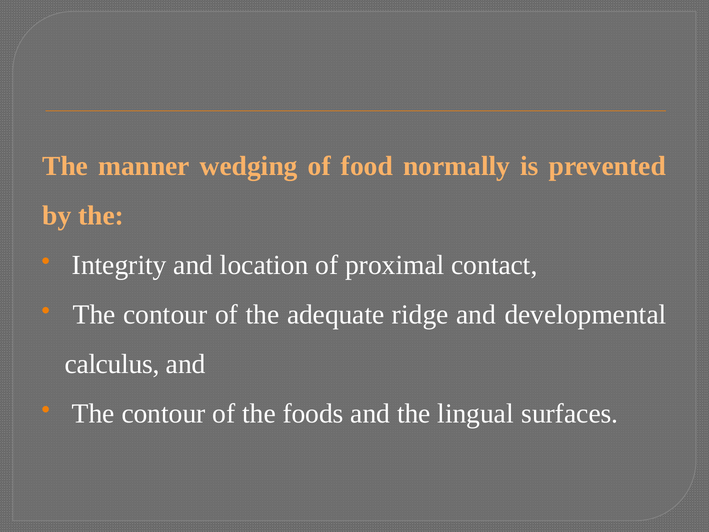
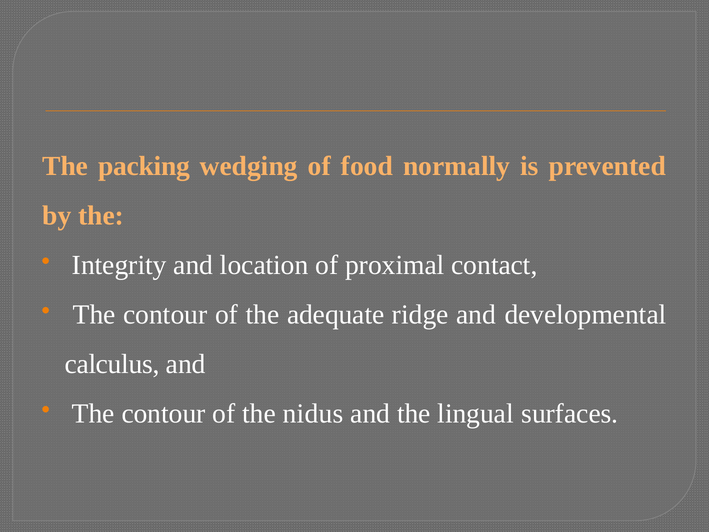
manner: manner -> packing
foods: foods -> nidus
